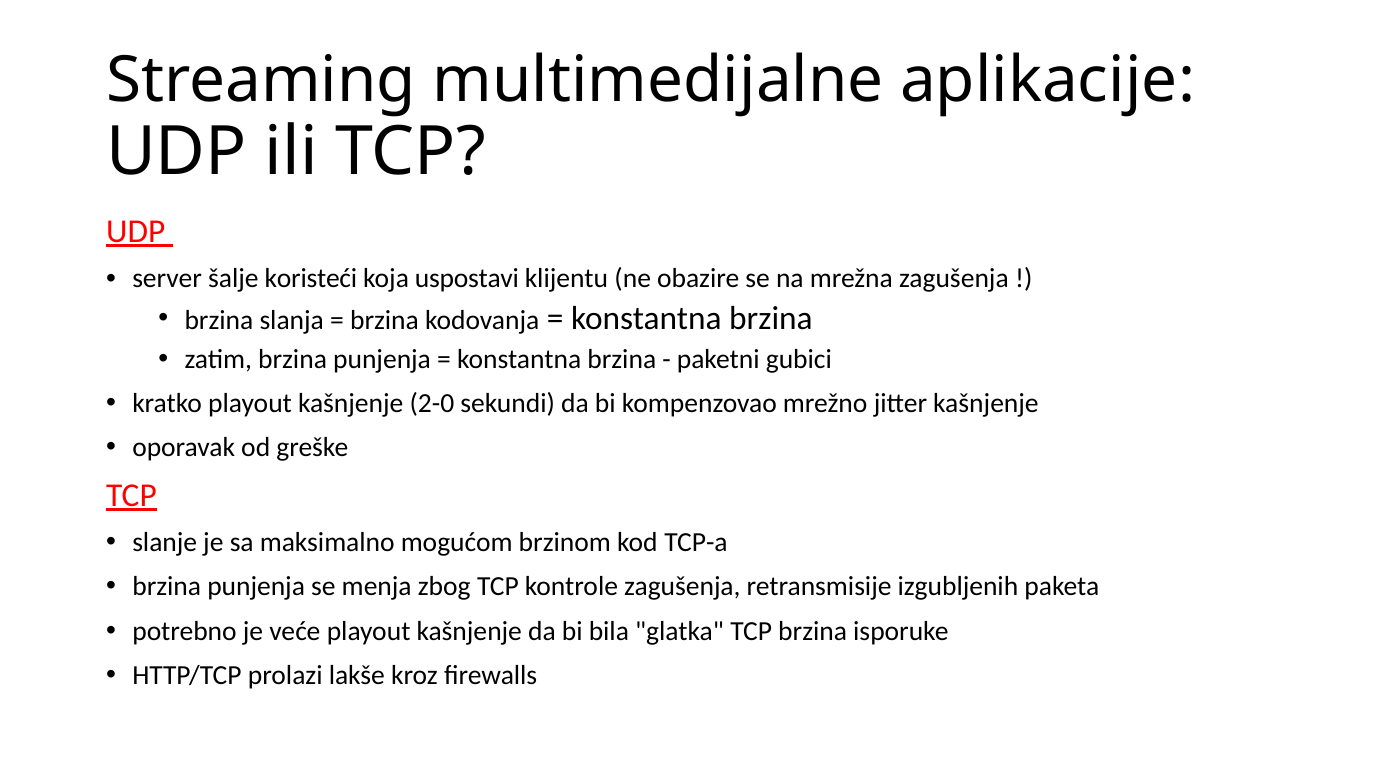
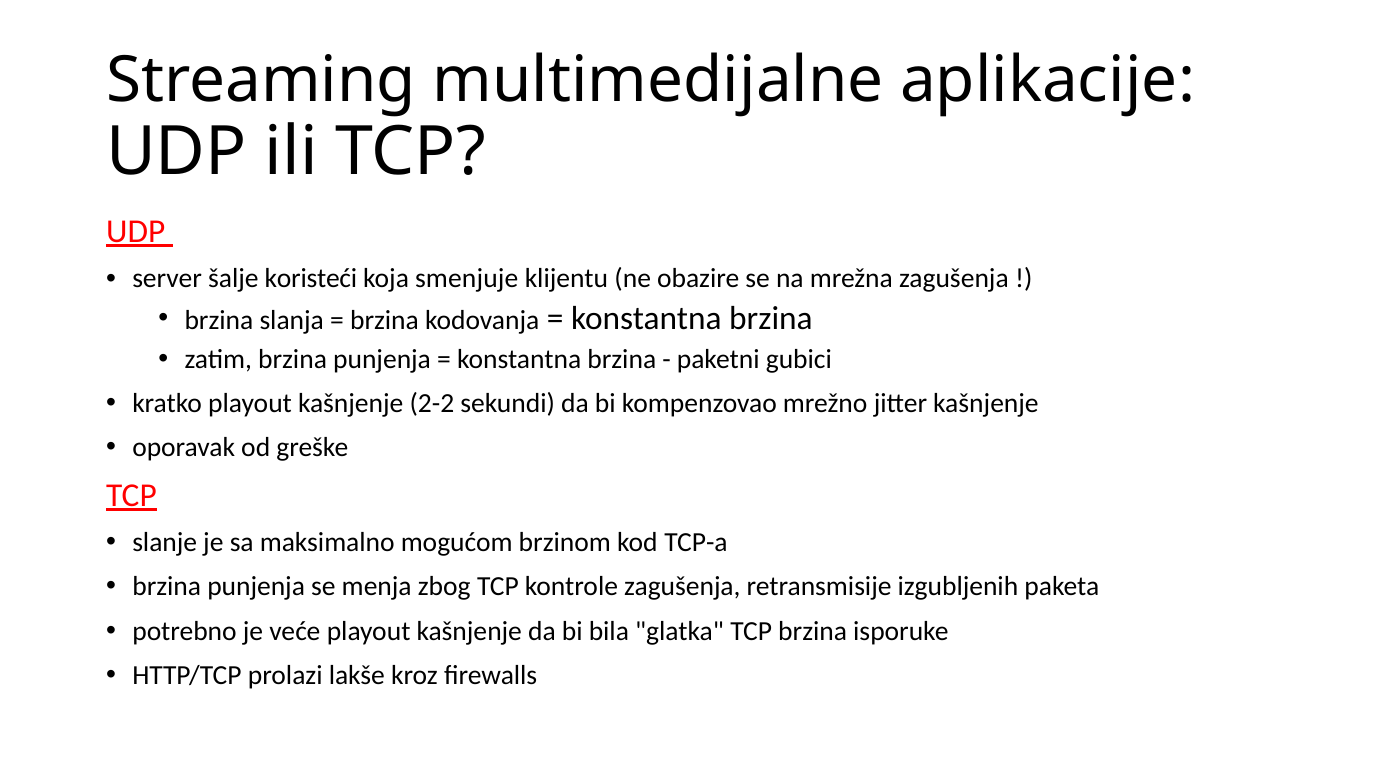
uspostavi: uspostavi -> smenjuje
2-0: 2-0 -> 2-2
